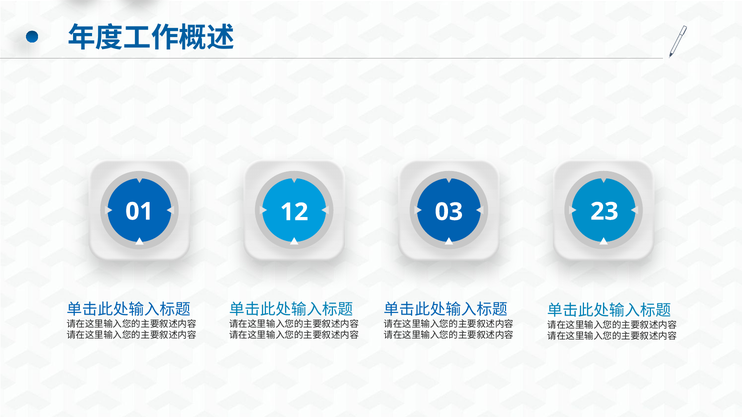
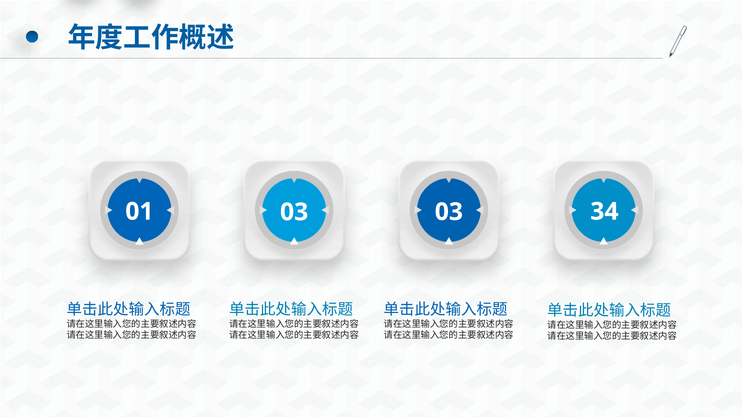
01 12: 12 -> 03
23: 23 -> 34
